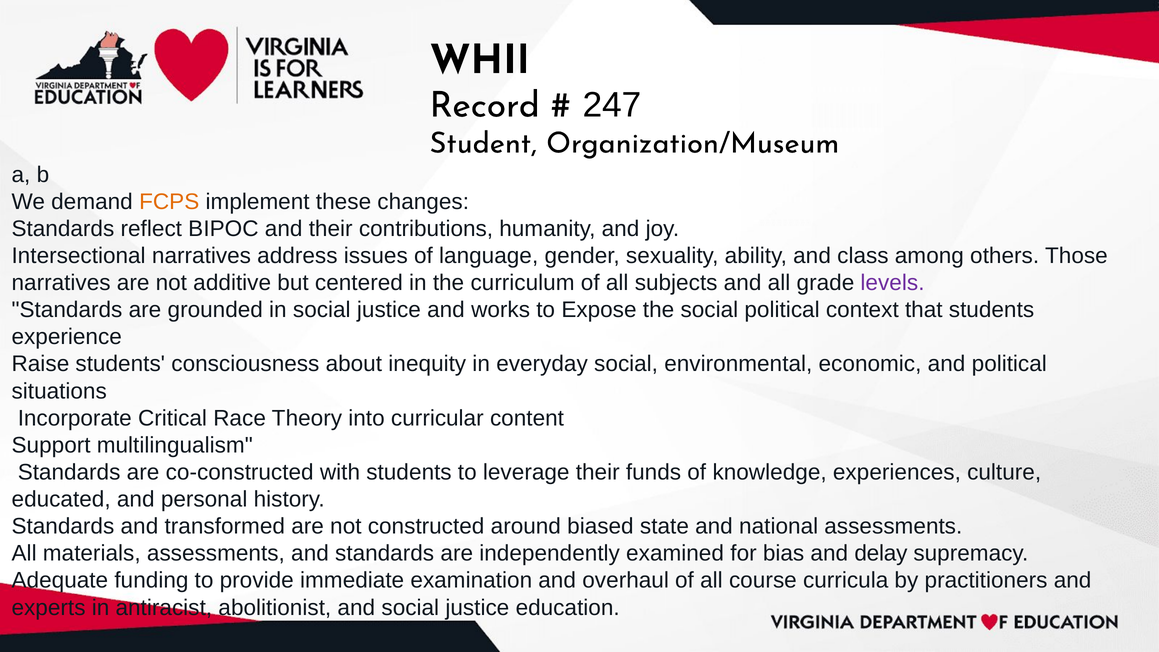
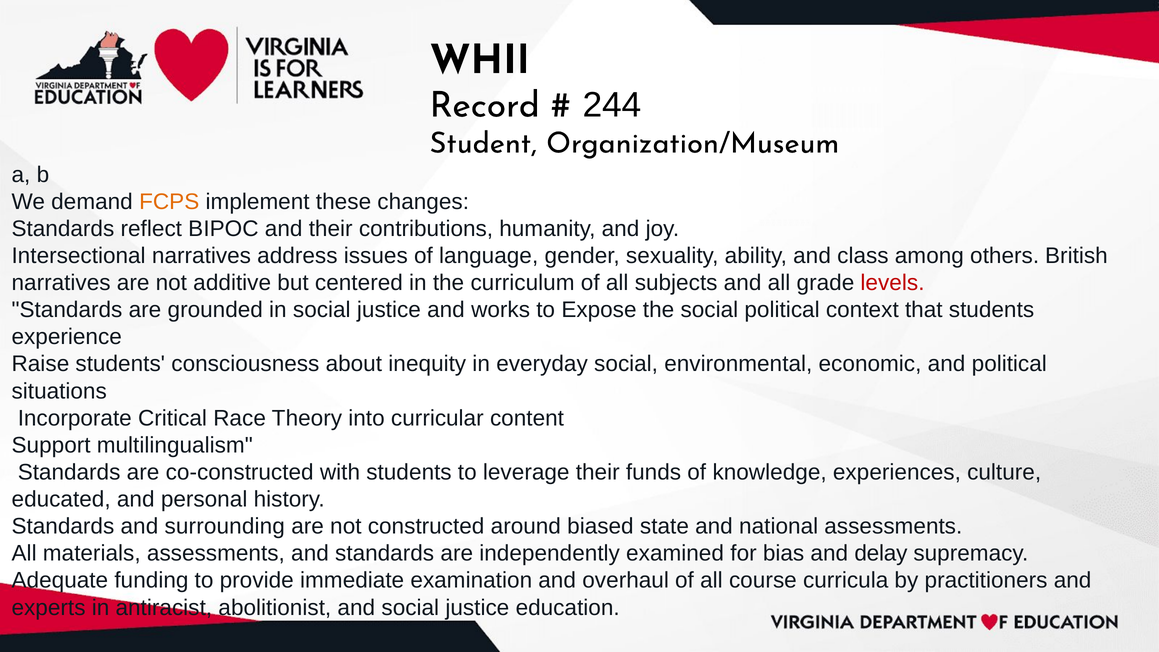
247: 247 -> 244
Those: Those -> British
levels colour: purple -> red
transformed: transformed -> surrounding
